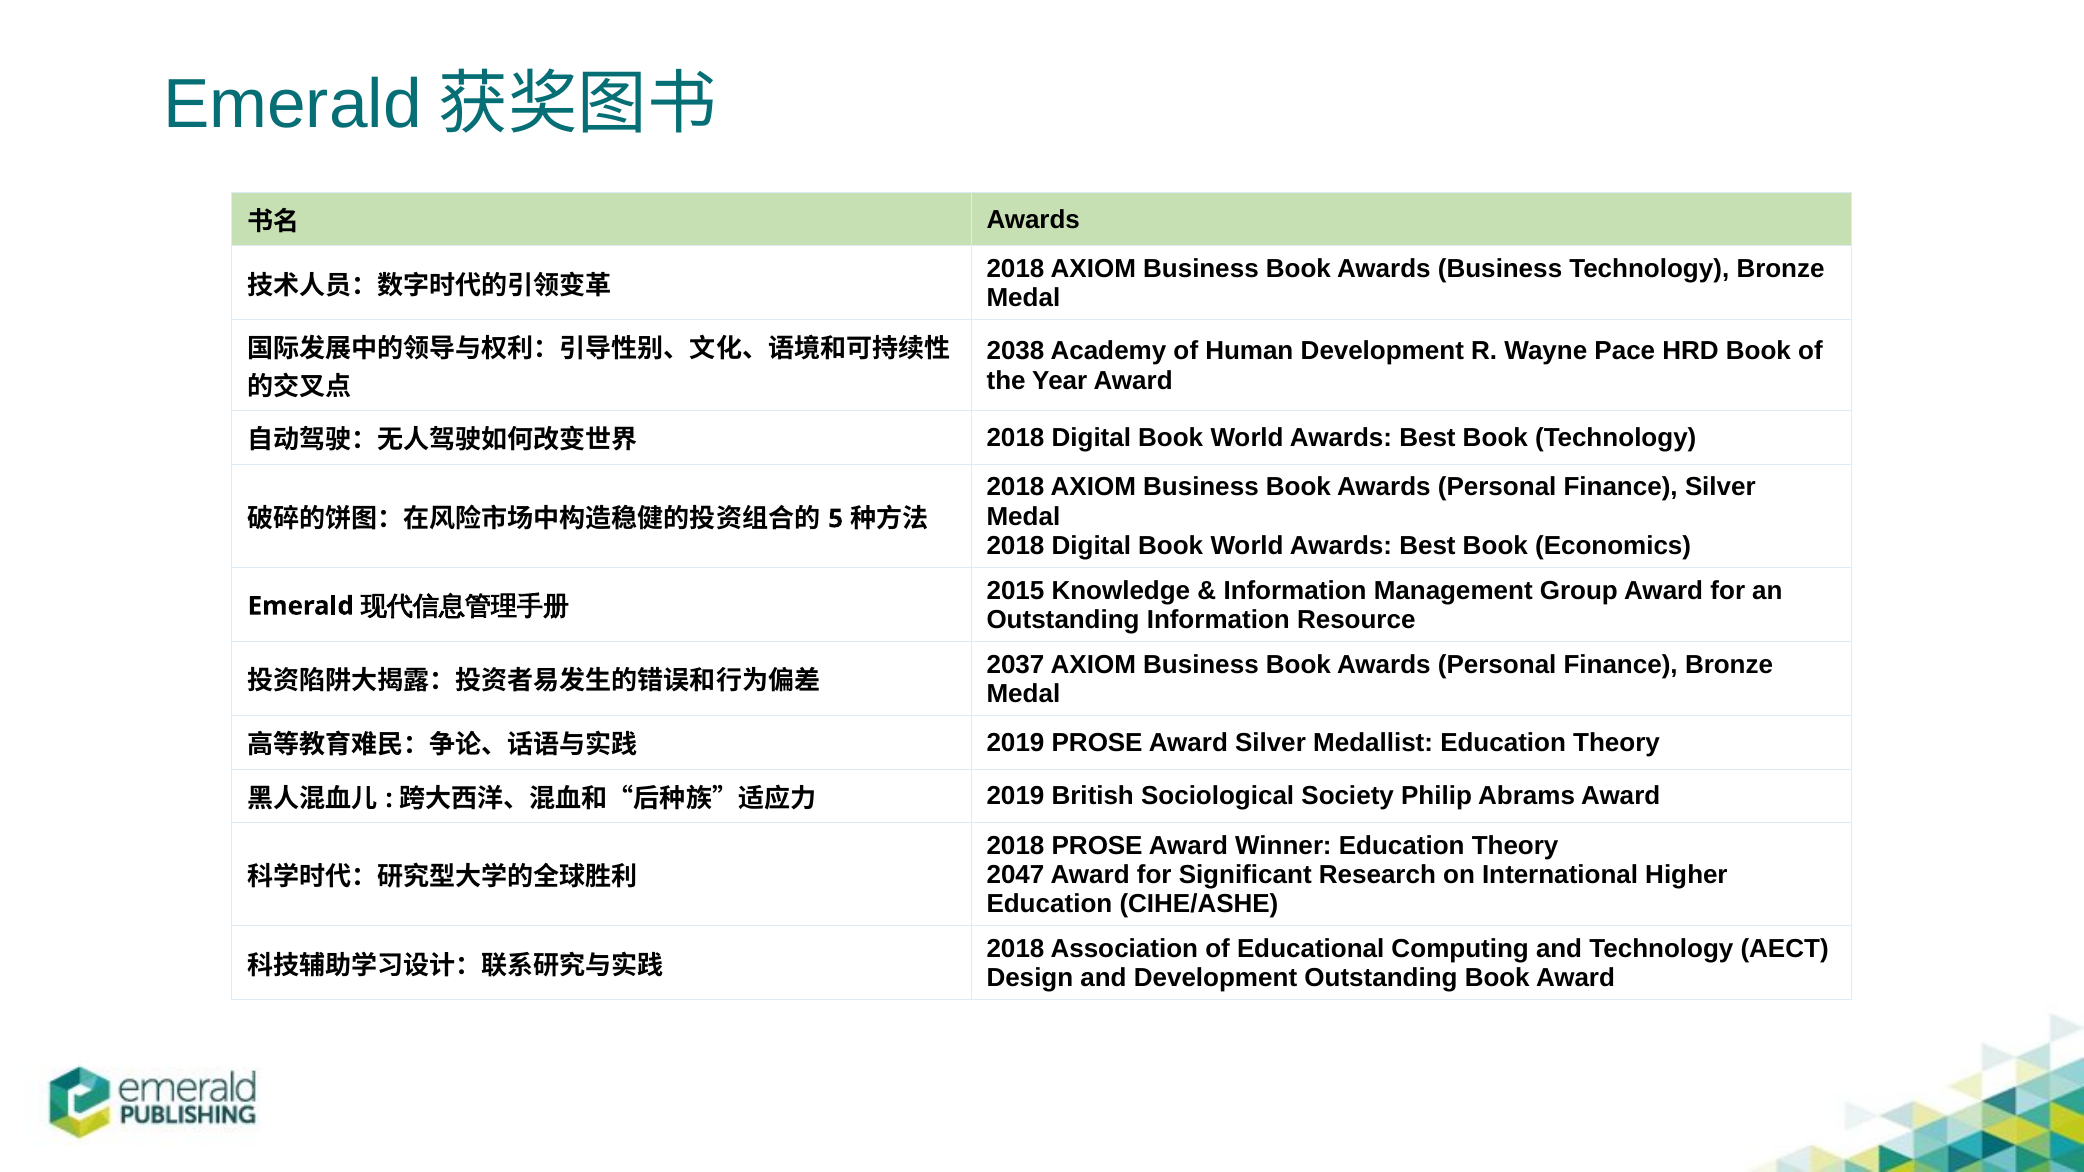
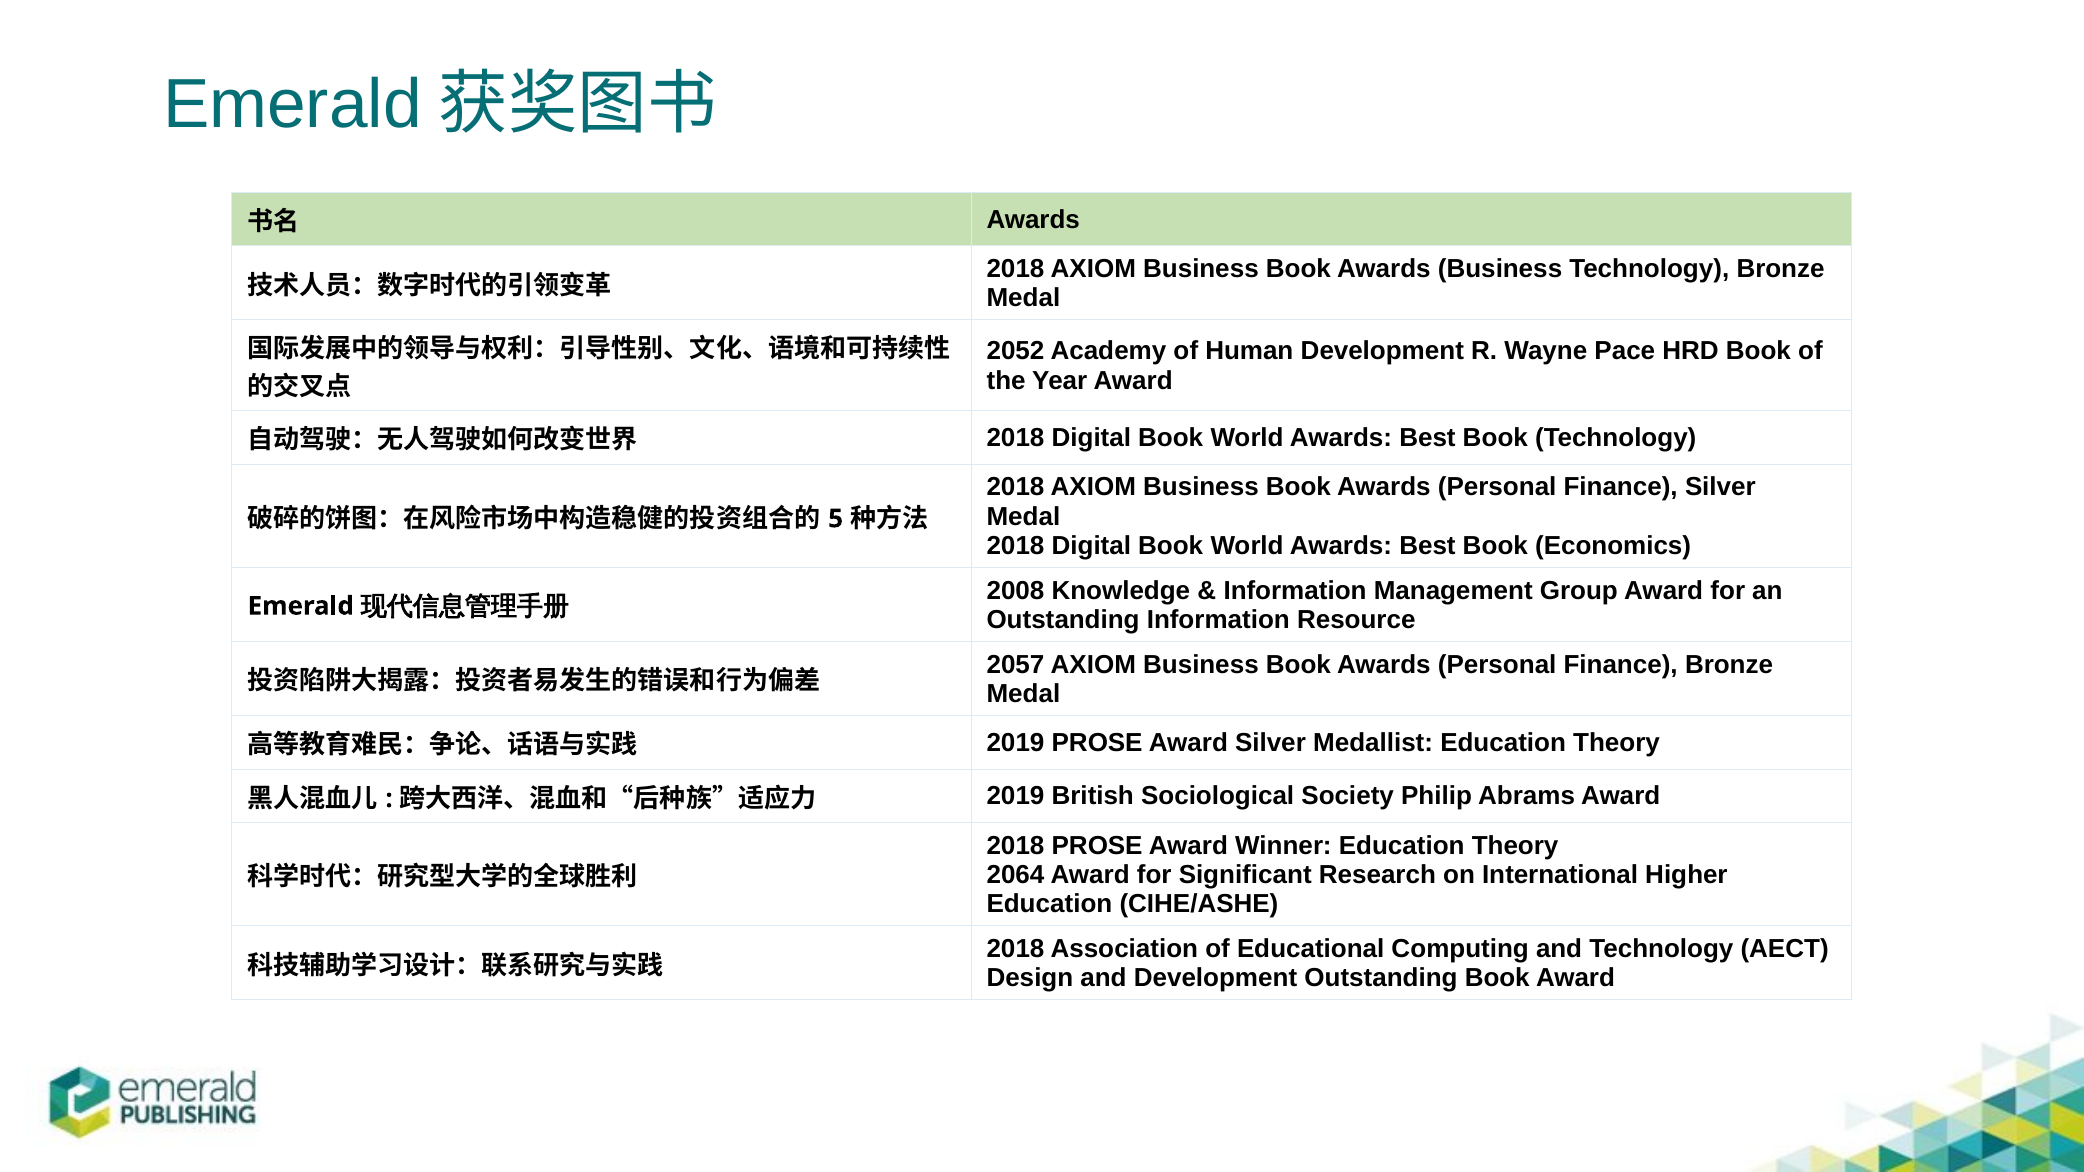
2038: 2038 -> 2052
2015: 2015 -> 2008
2037: 2037 -> 2057
2047: 2047 -> 2064
